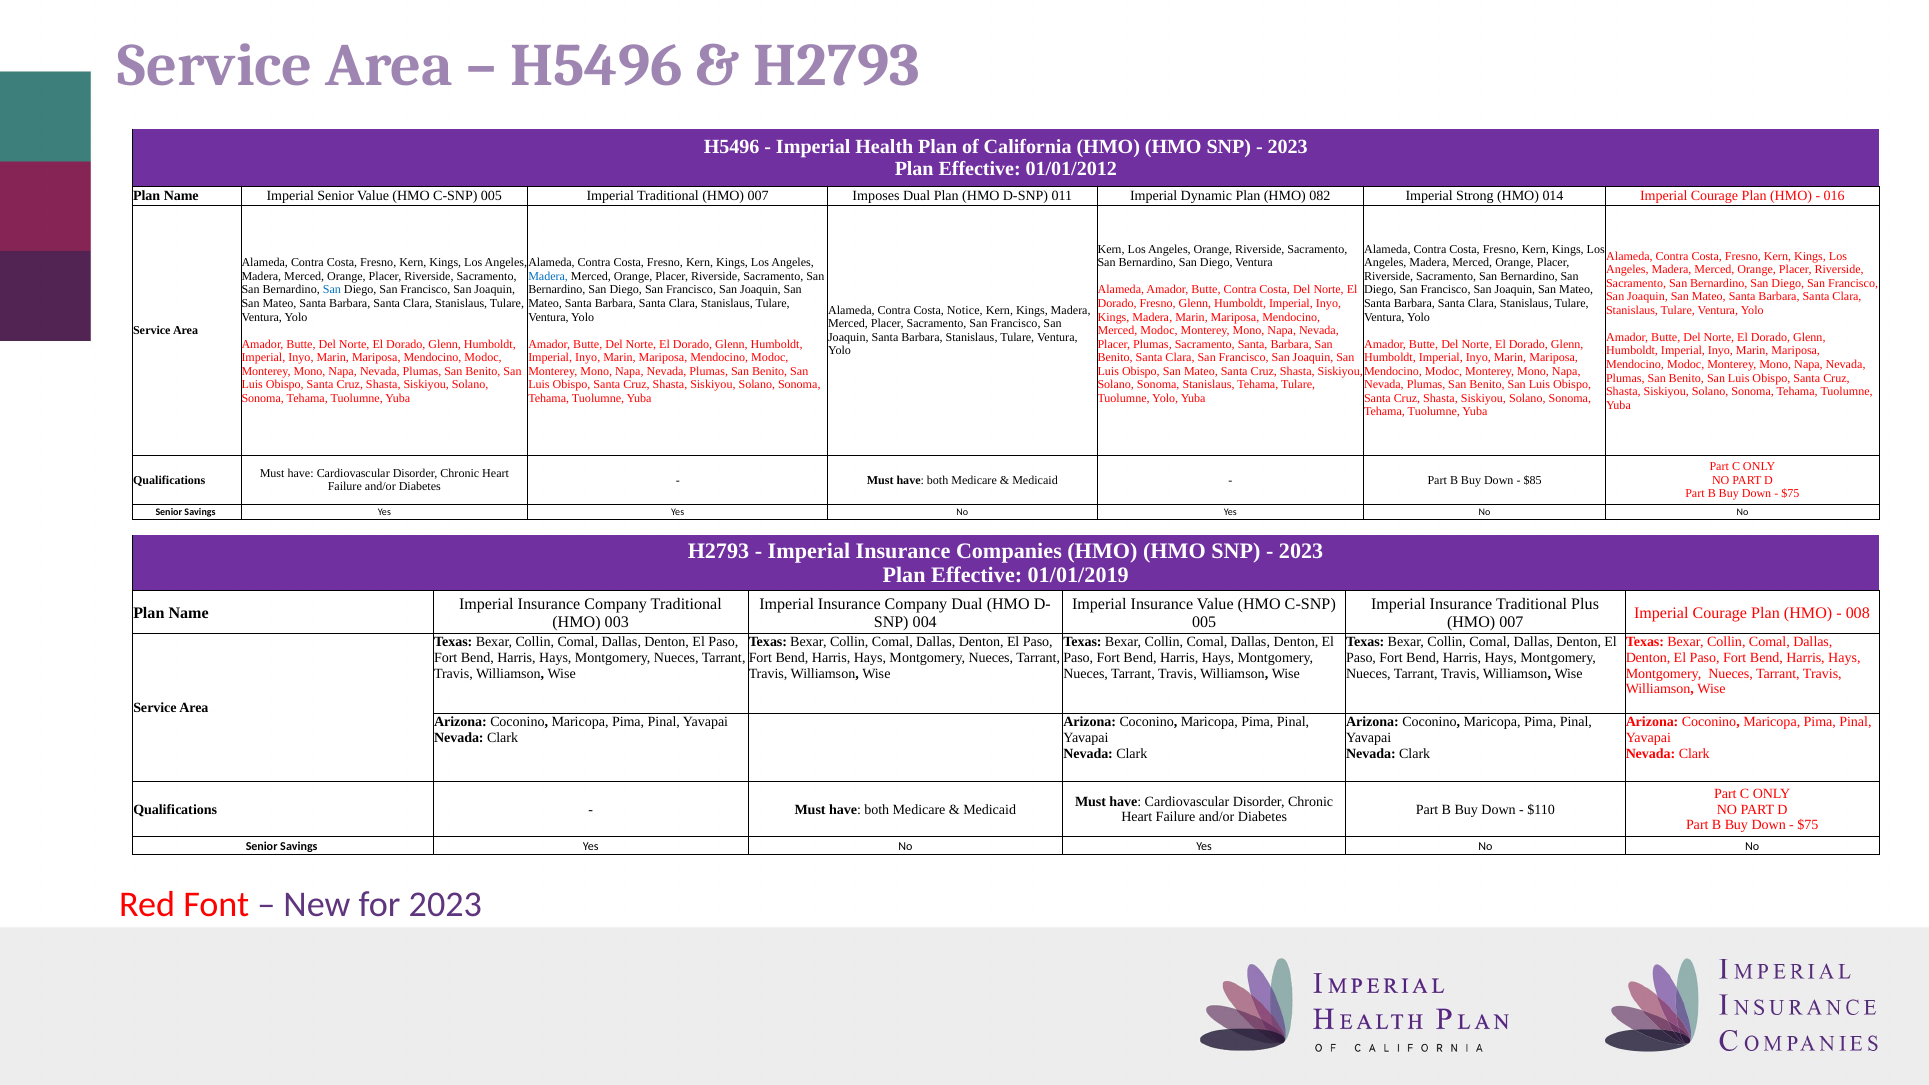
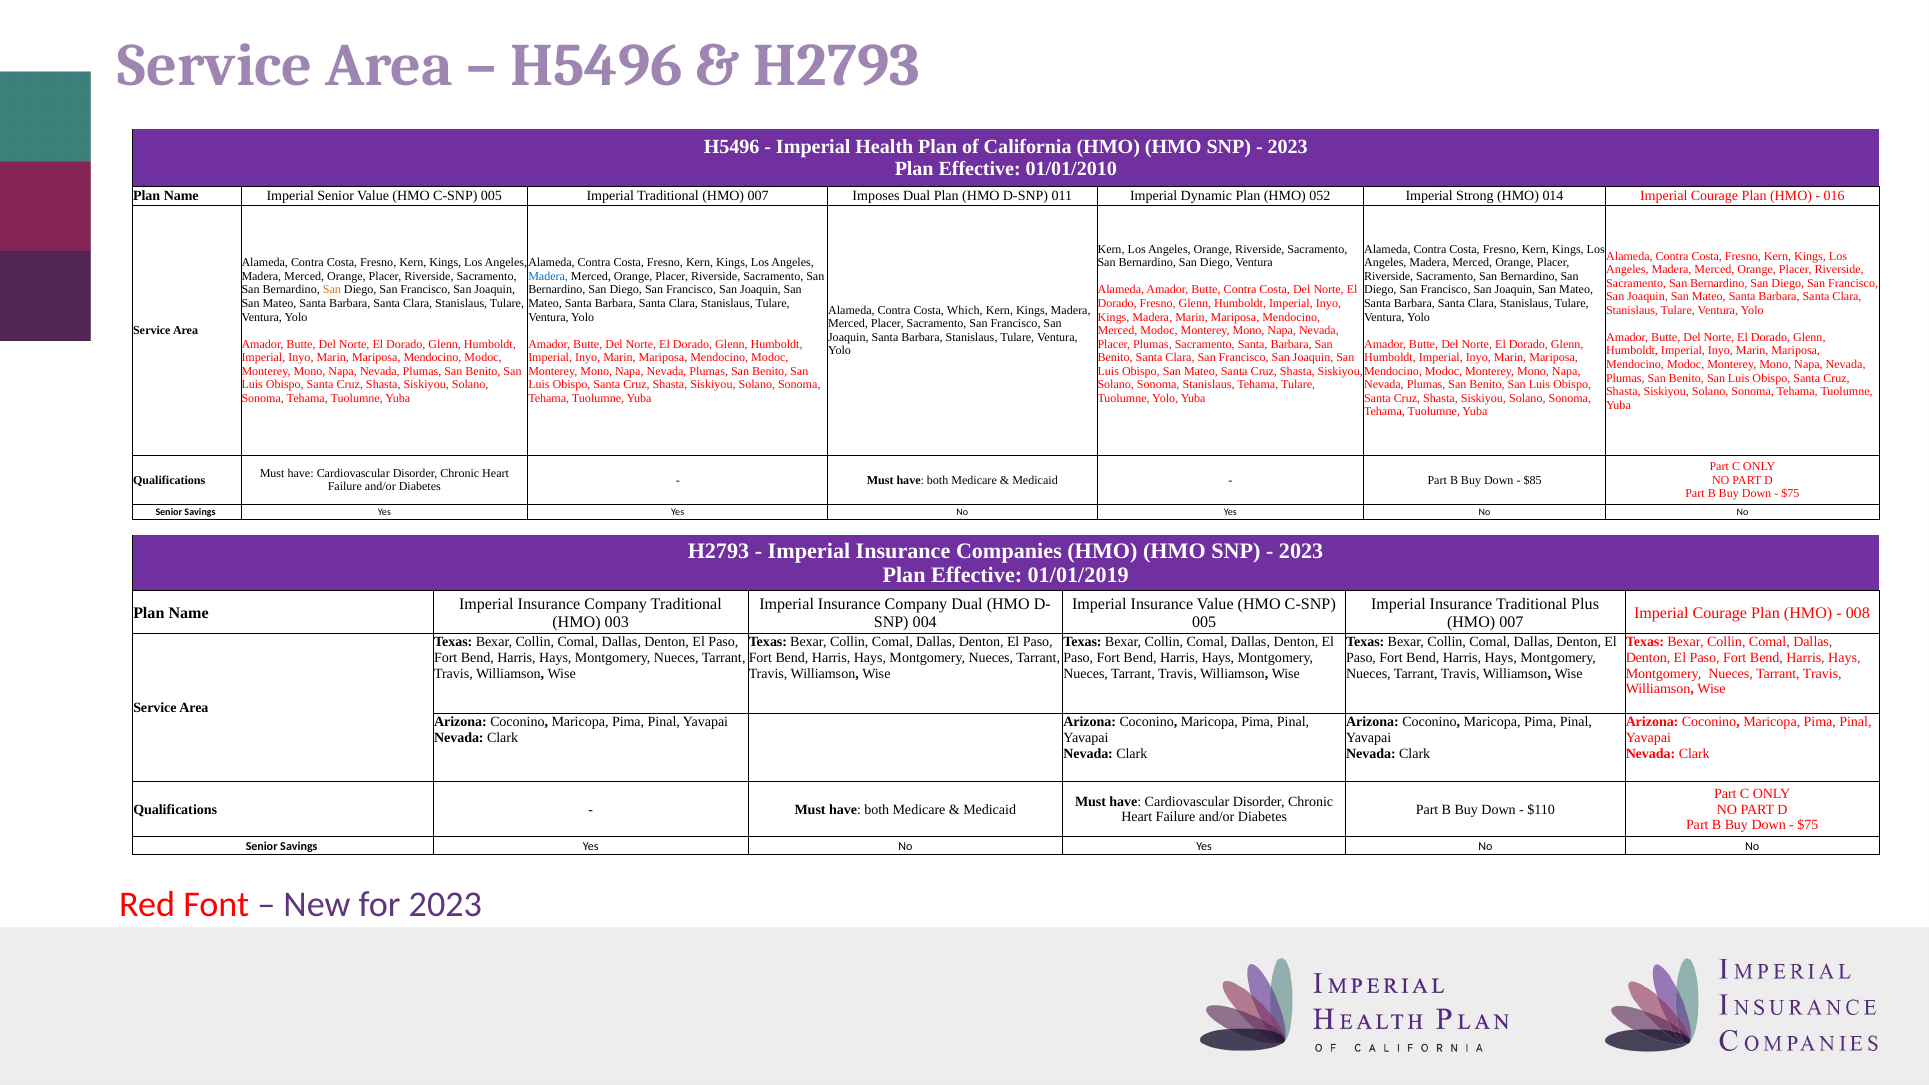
01/01/2012: 01/01/2012 -> 01/01/2010
082: 082 -> 052
San at (332, 290) colour: blue -> orange
Notice: Notice -> Which
